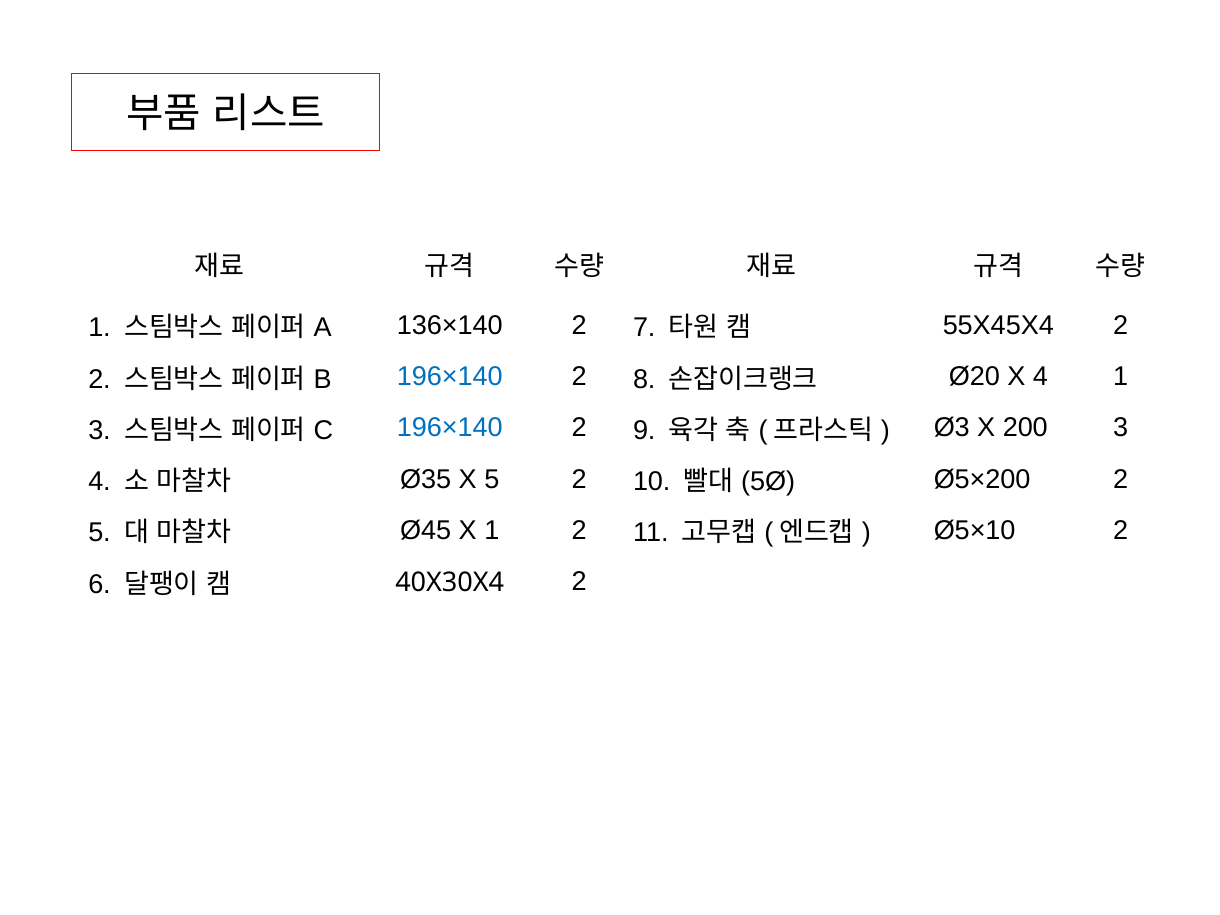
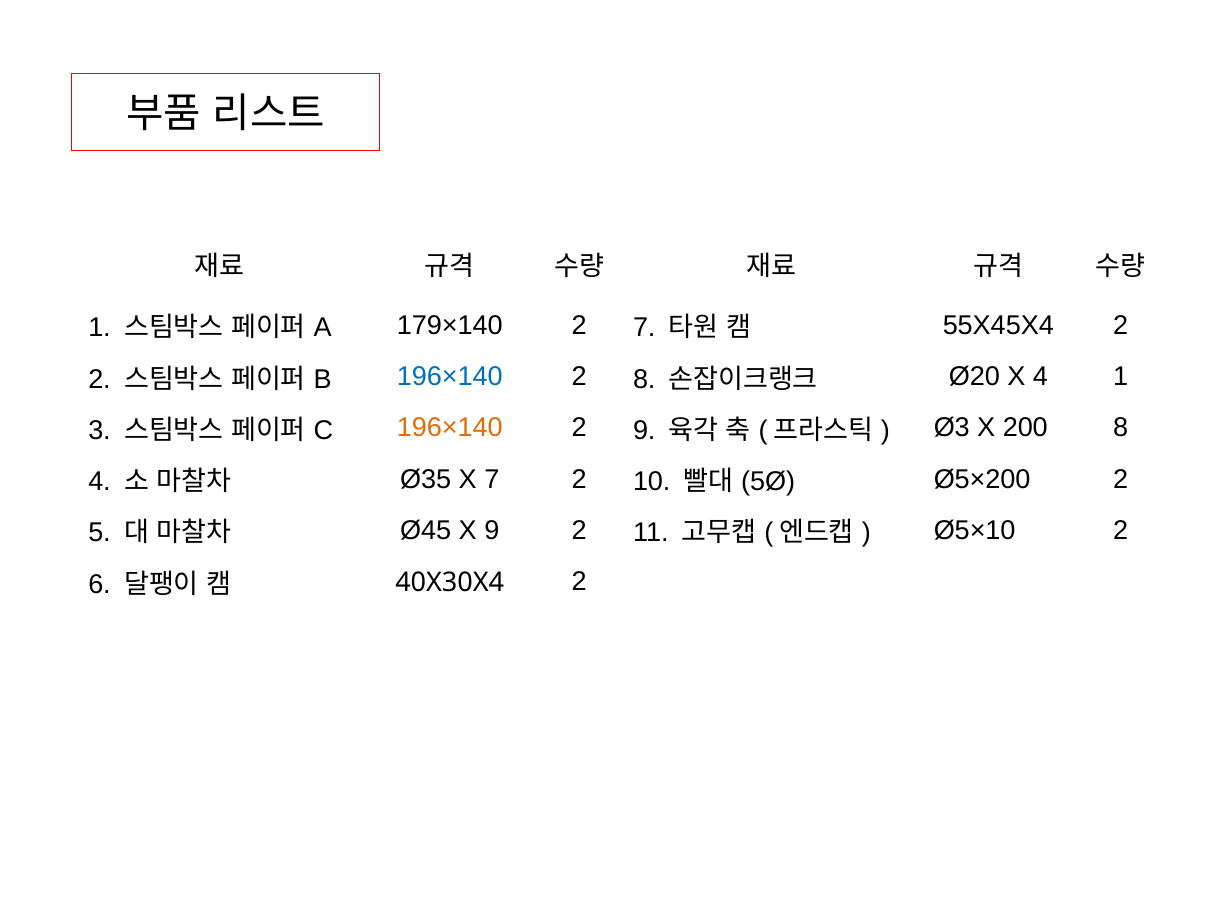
136×140: 136×140 -> 179×140
196×140 at (450, 428) colour: blue -> orange
200 3: 3 -> 8
X 5: 5 -> 7
X 1: 1 -> 9
